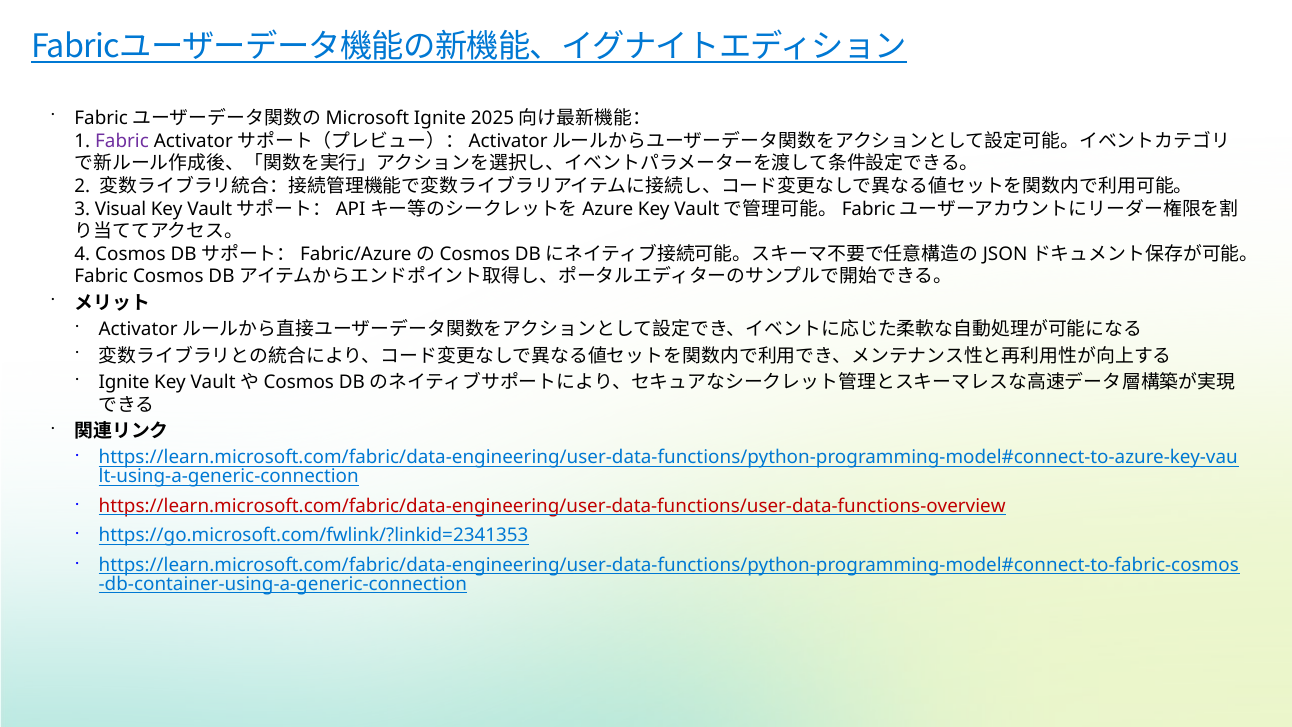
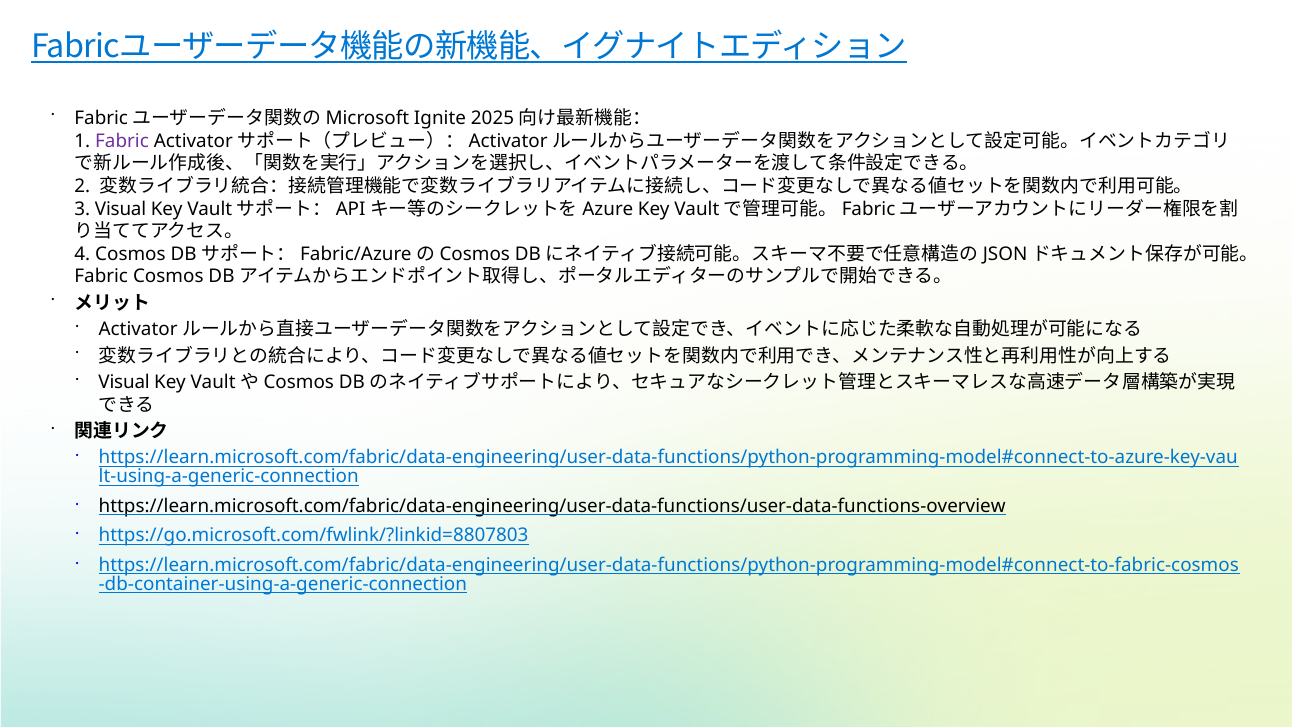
Ignite at (124, 382): Ignite -> Visual
https://learn.microsoft.com/fabric/data-engineering/user-data-functions/user-data-functions-overview colour: red -> black
https://go.microsoft.com/fwlink/?linkid=2341353: https://go.microsoft.com/fwlink/?linkid=2341353 -> https://go.microsoft.com/fwlink/?linkid=8807803
